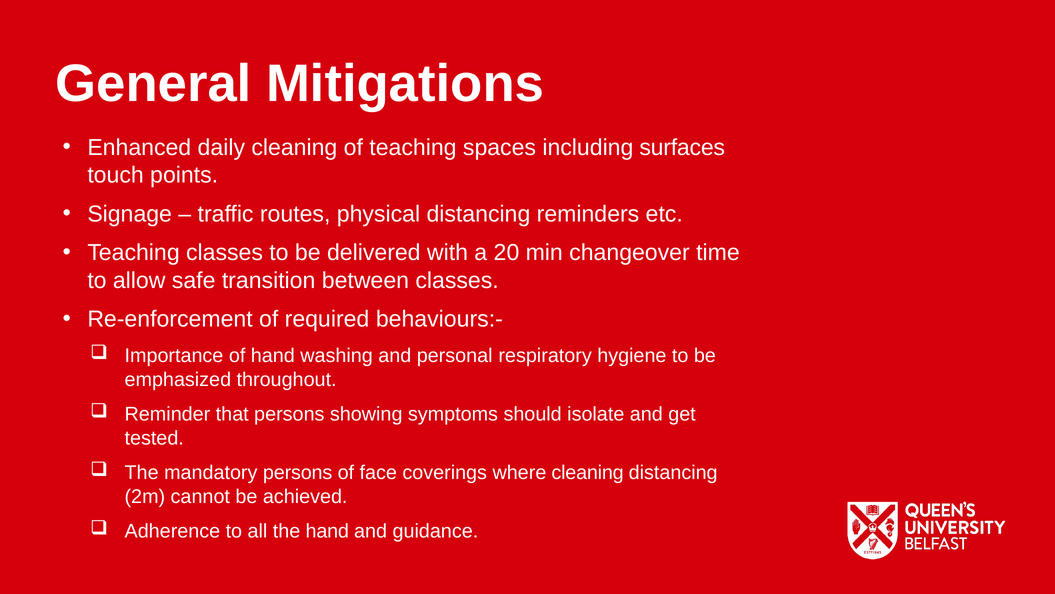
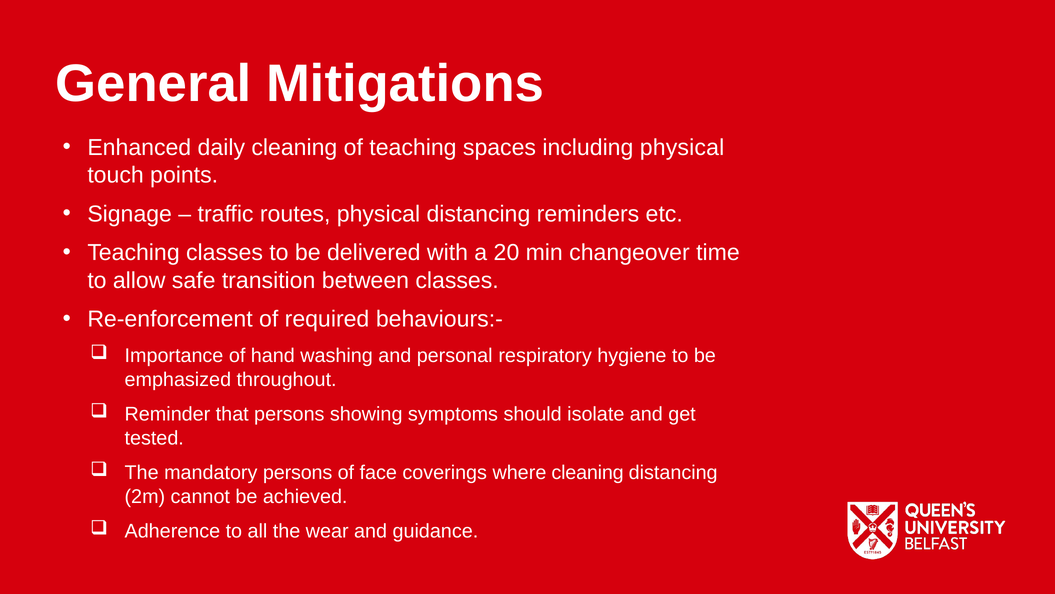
including surfaces: surfaces -> physical
the hand: hand -> wear
